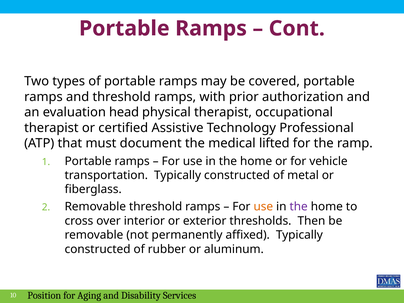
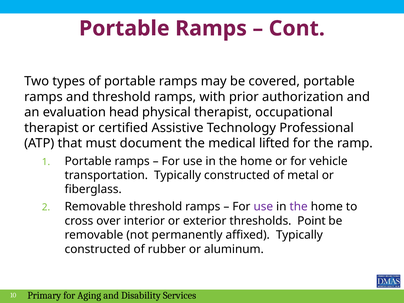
use at (263, 207) colour: orange -> purple
Then: Then -> Point
Position: Position -> Primary
